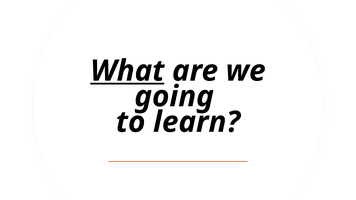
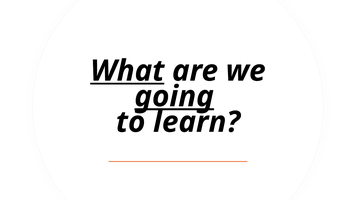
going underline: none -> present
